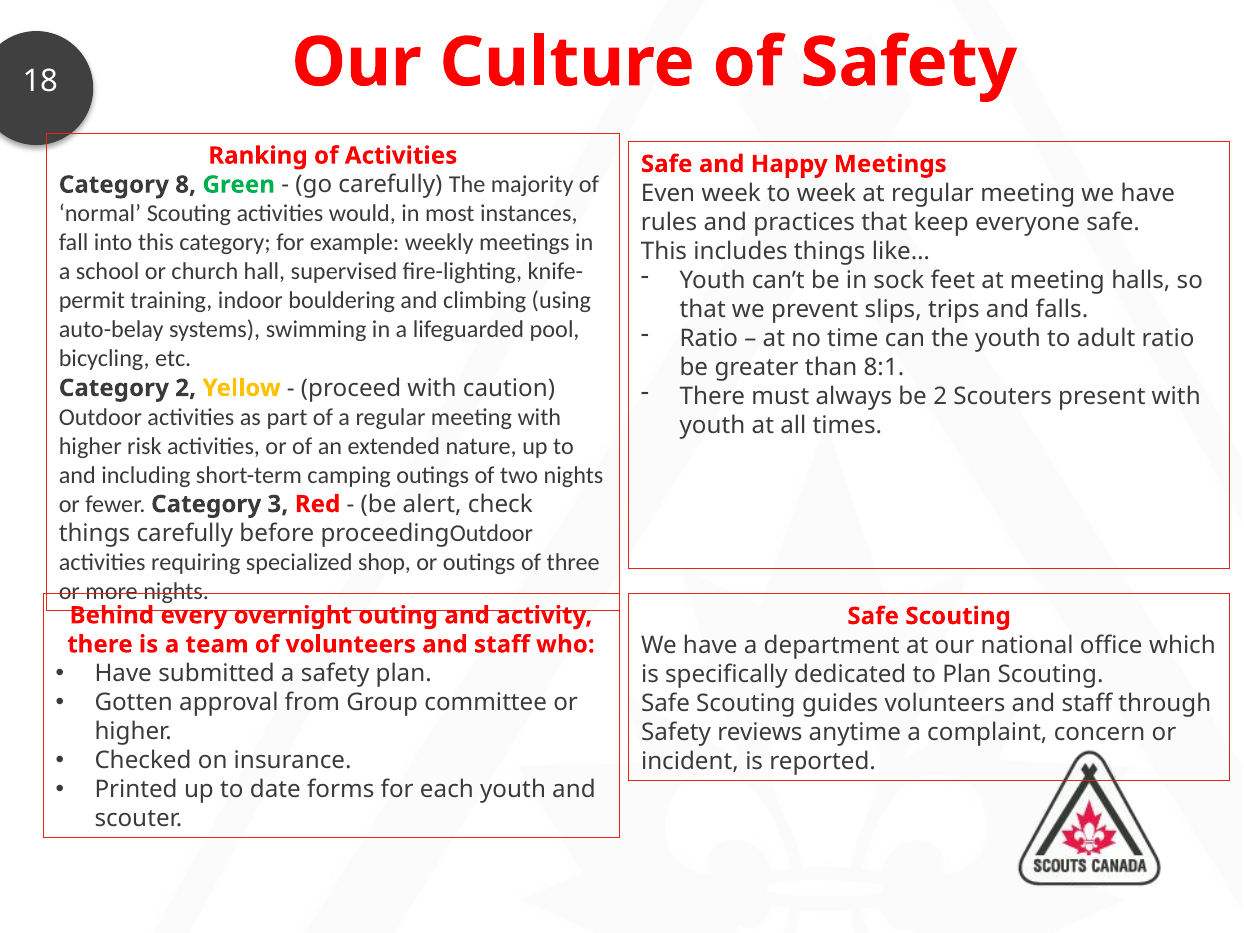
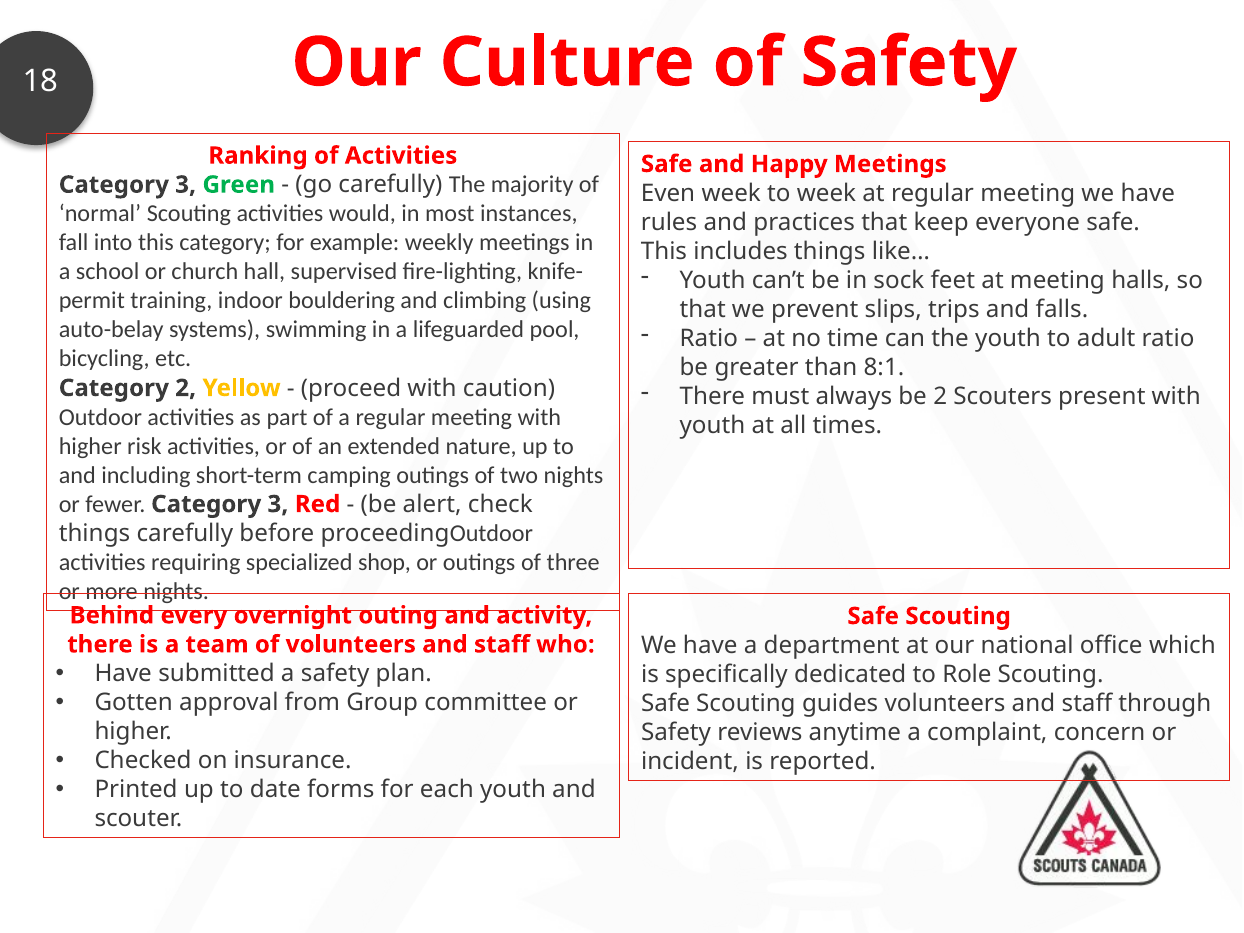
8 at (186, 185): 8 -> 3
to Plan: Plan -> Role
